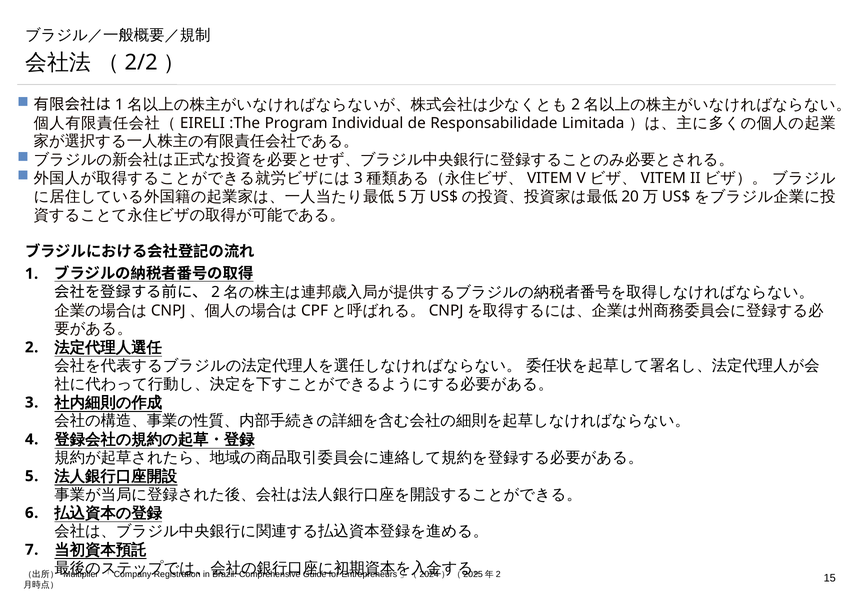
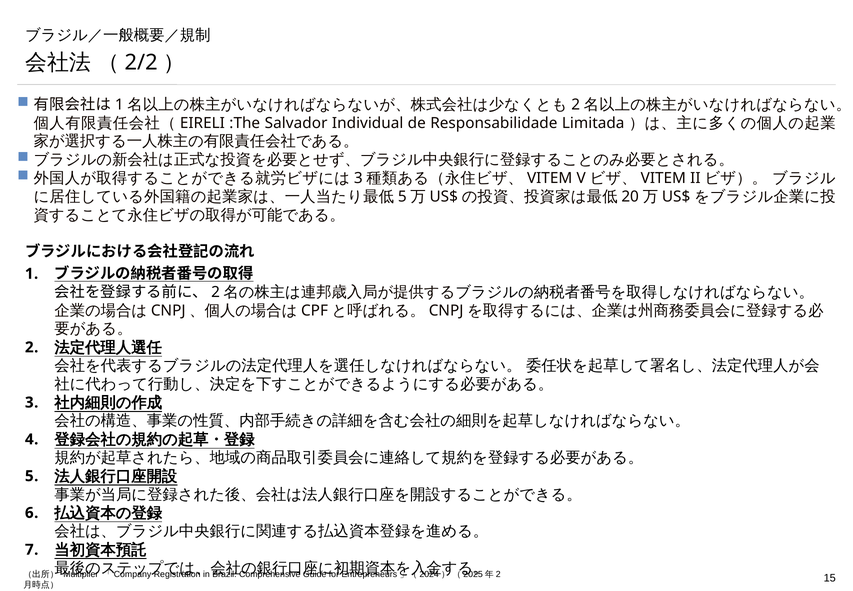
Program: Program -> Salvador
